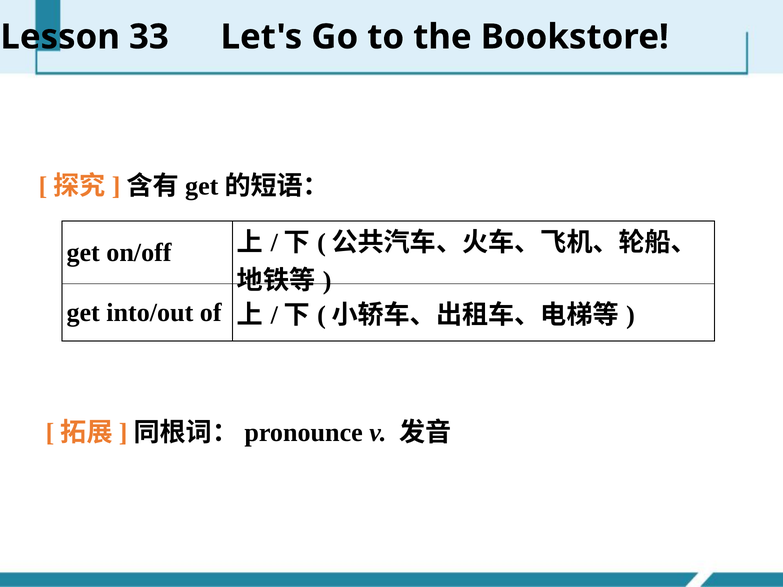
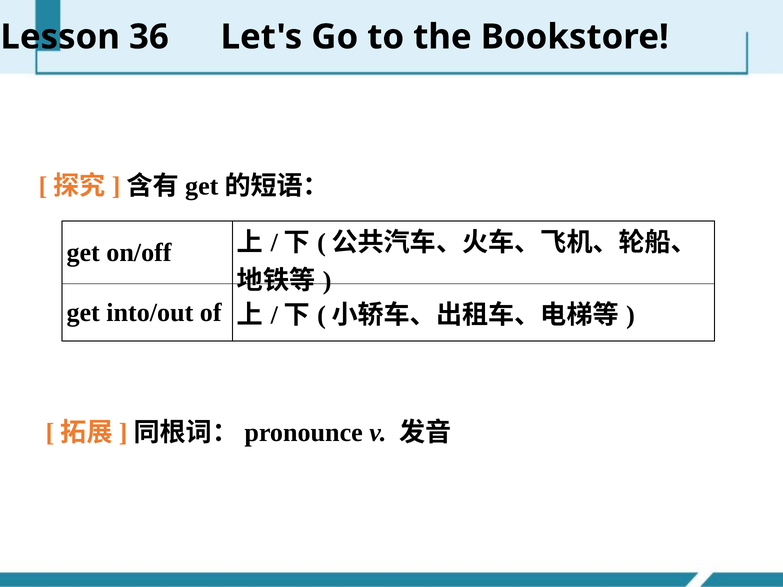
33: 33 -> 36
